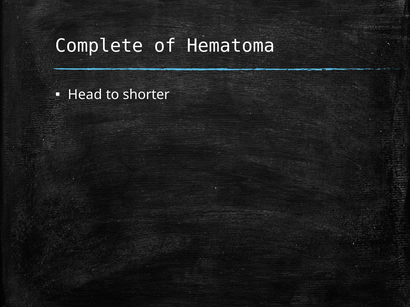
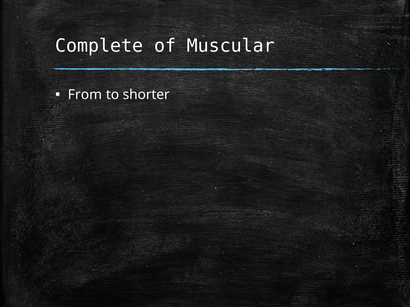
Hematoma: Hematoma -> Muscular
Head: Head -> From
